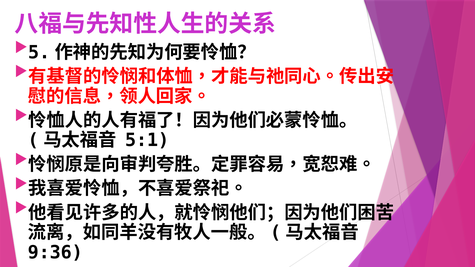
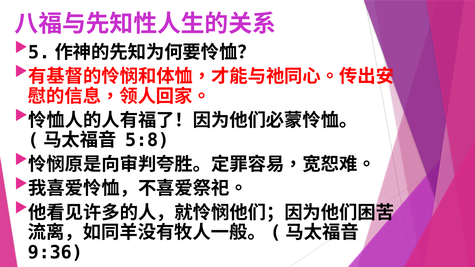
5:1: 5:1 -> 5:8
